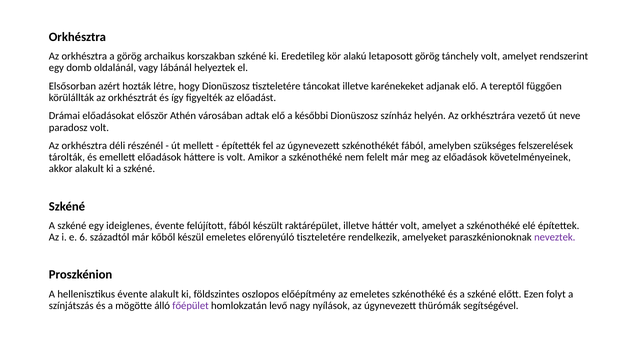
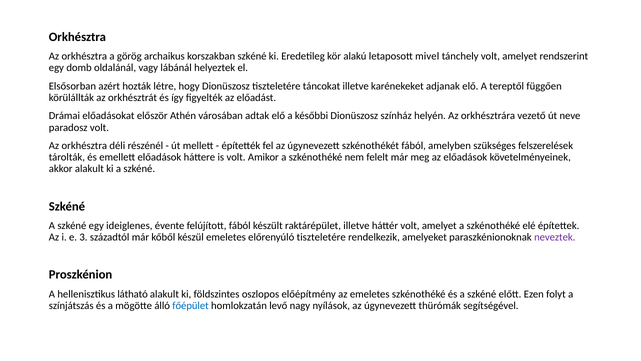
letaposott görög: görög -> mivel
6: 6 -> 3
hellenisztikus évente: évente -> látható
főépület colour: purple -> blue
